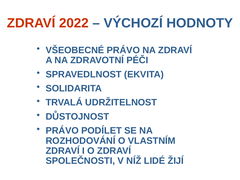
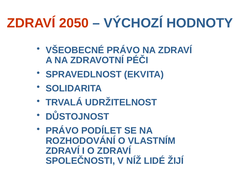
2022: 2022 -> 2050
